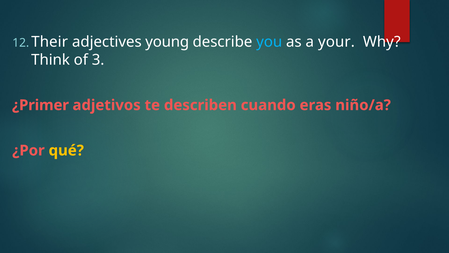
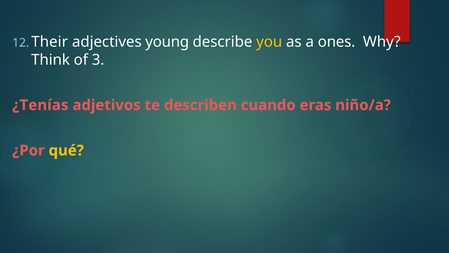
you colour: light blue -> yellow
your: your -> ones
¿Primer: ¿Primer -> ¿Tenías
